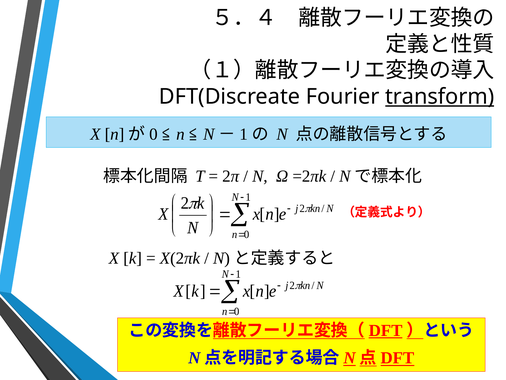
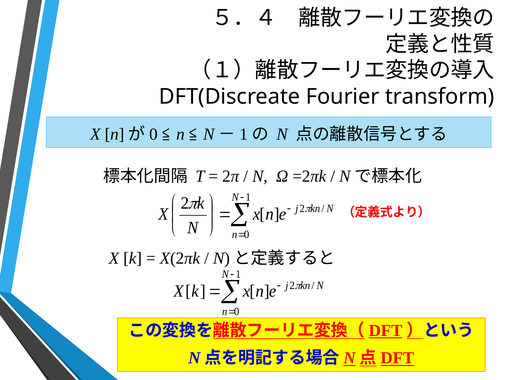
transform underline: present -> none
